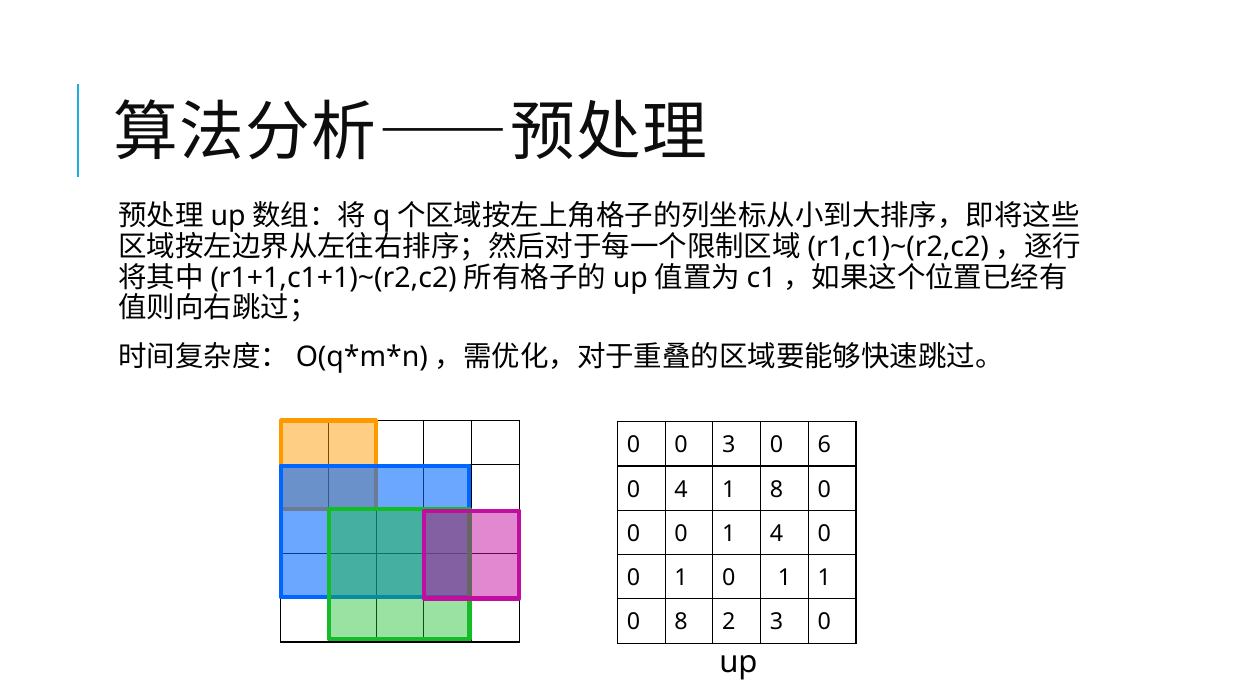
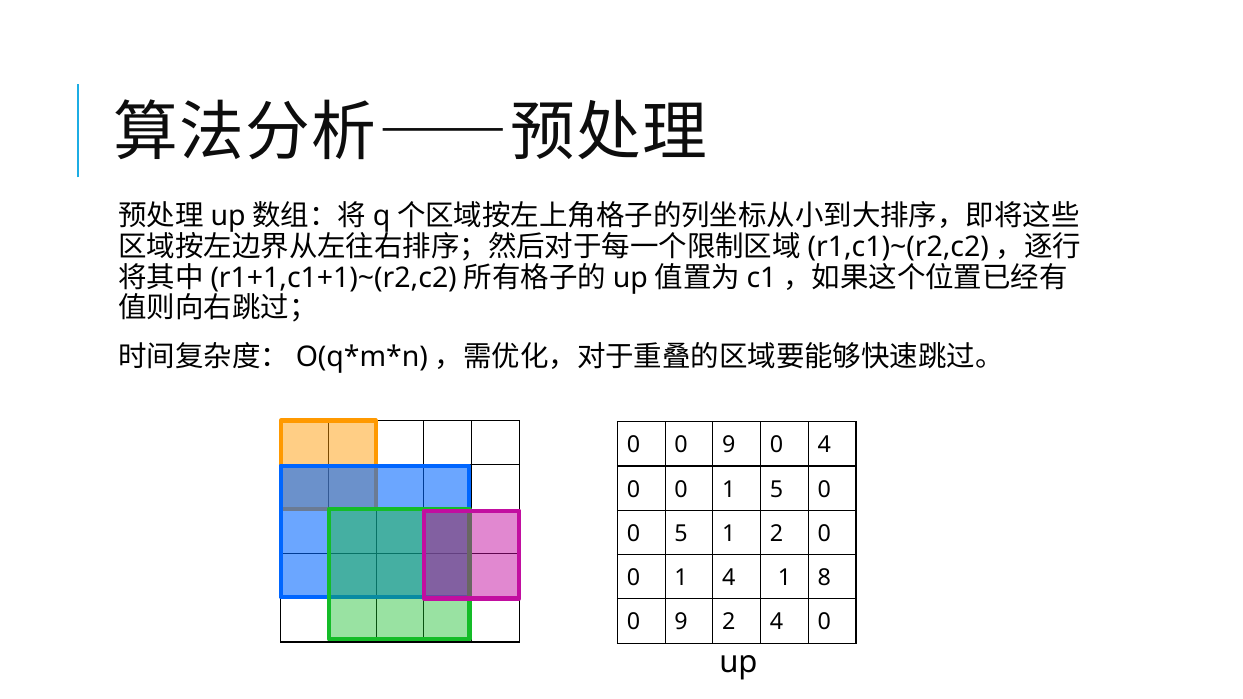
0 0 3: 3 -> 9
0 6: 6 -> 4
4 at (681, 490): 4 -> 0
1 8: 8 -> 5
0 at (681, 534): 0 -> 5
1 4: 4 -> 2
0 1 0: 0 -> 4
1 1: 1 -> 8
8 at (681, 622): 8 -> 9
2 3: 3 -> 4
